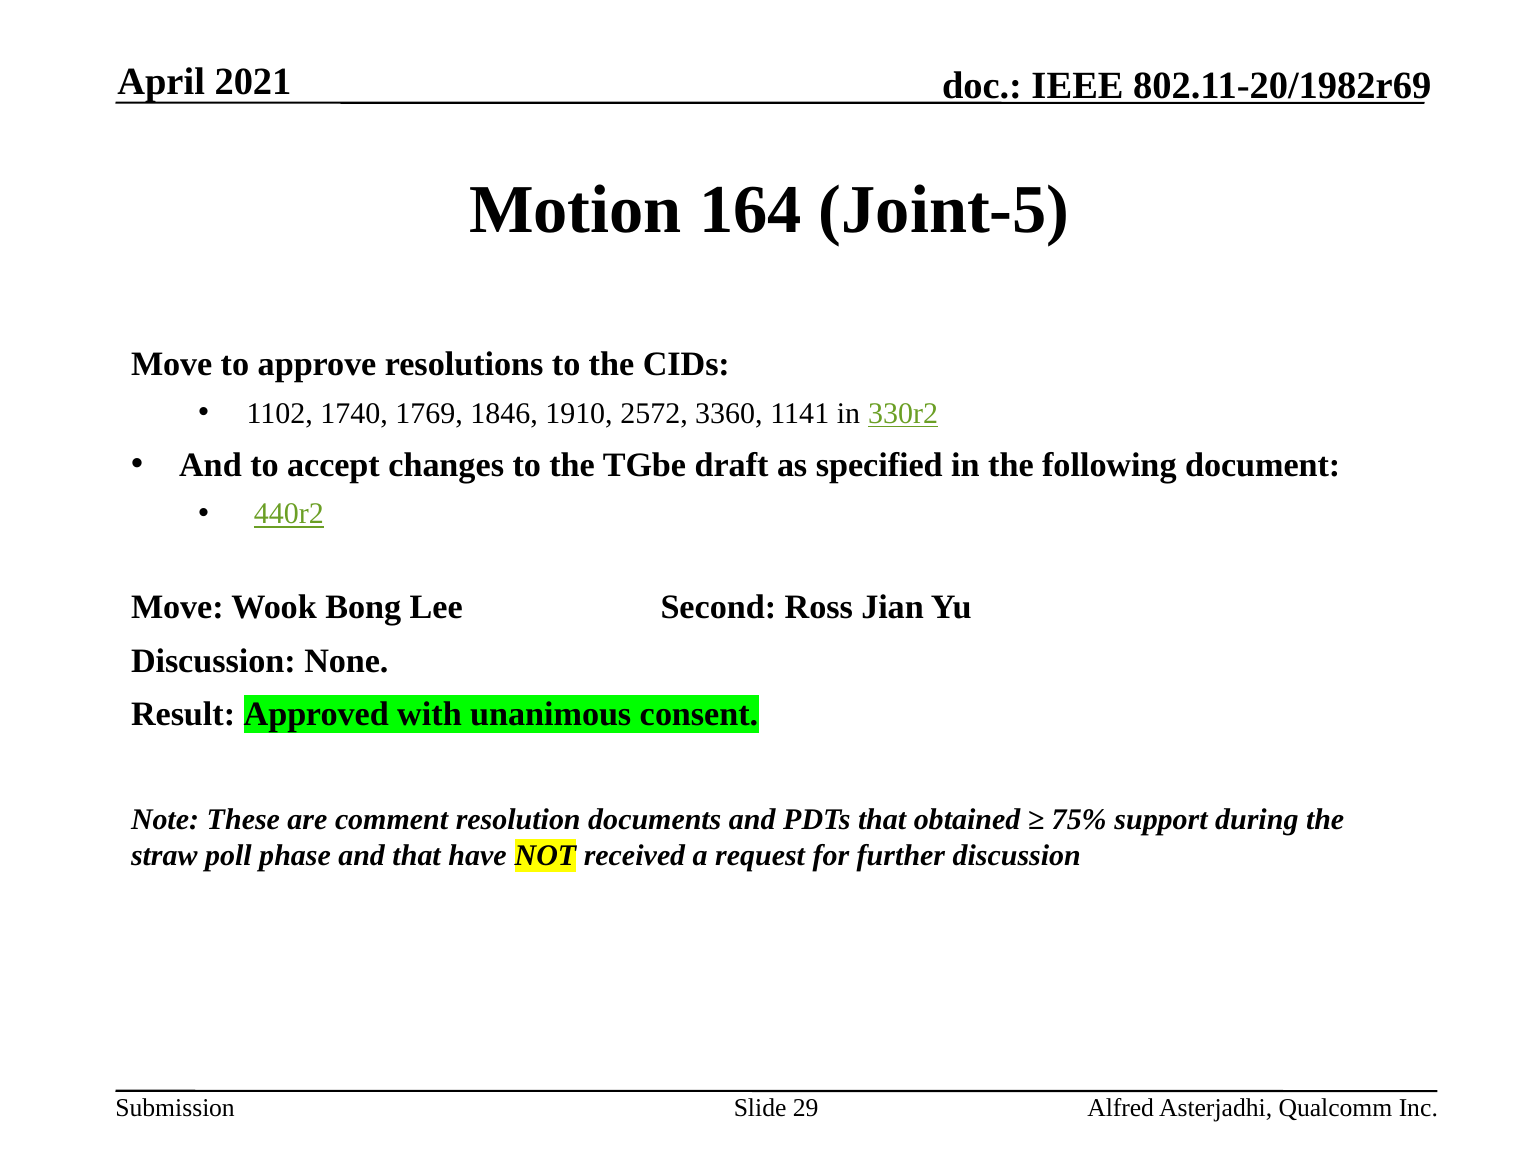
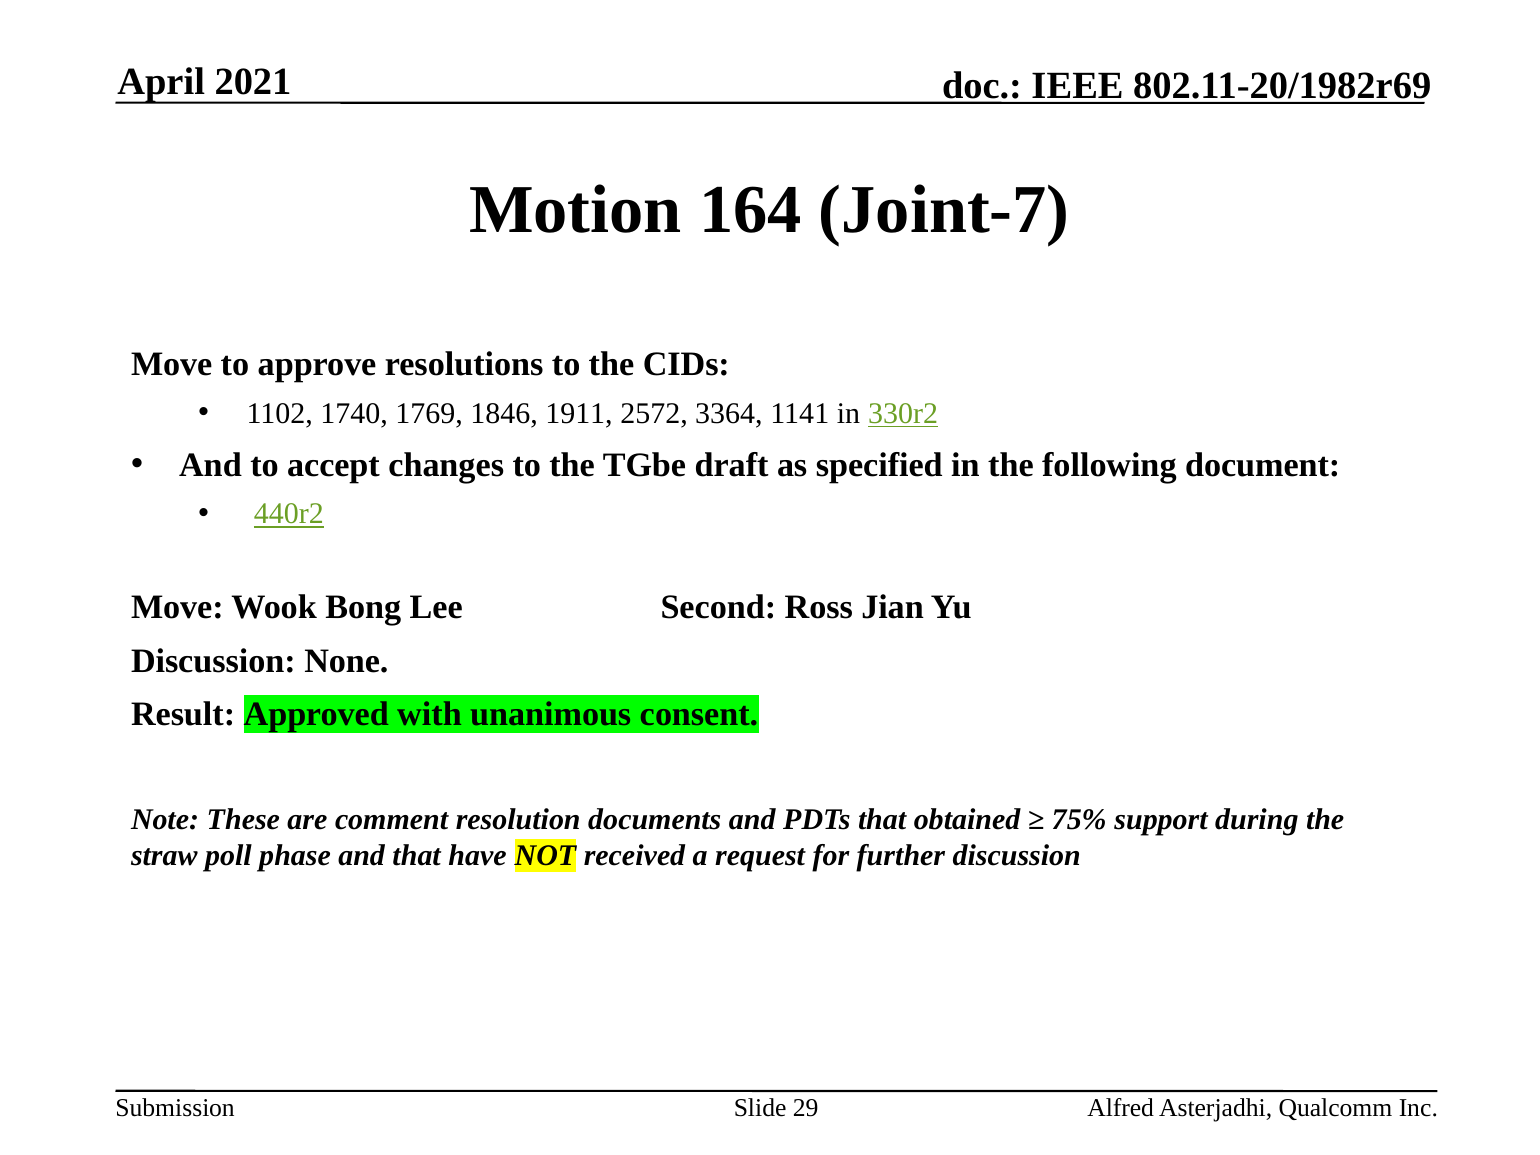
Joint-5: Joint-5 -> Joint-7
1910: 1910 -> 1911
3360: 3360 -> 3364
